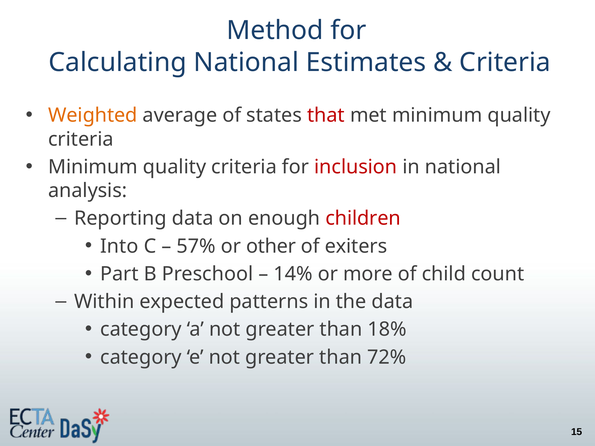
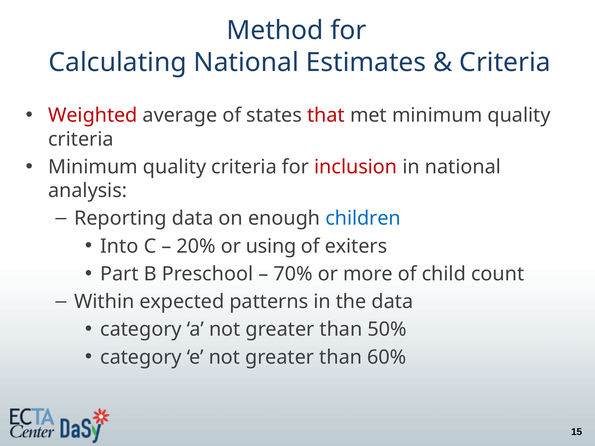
Weighted colour: orange -> red
children colour: red -> blue
57%: 57% -> 20%
other: other -> using
14%: 14% -> 70%
18%: 18% -> 50%
72%: 72% -> 60%
